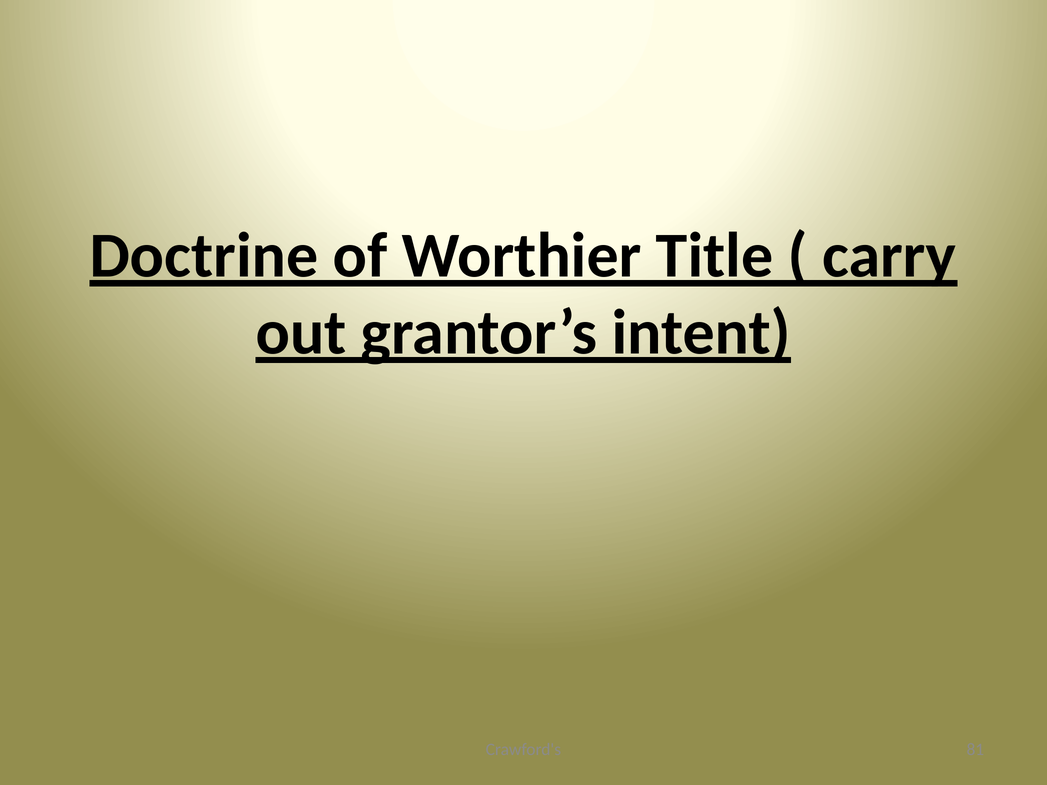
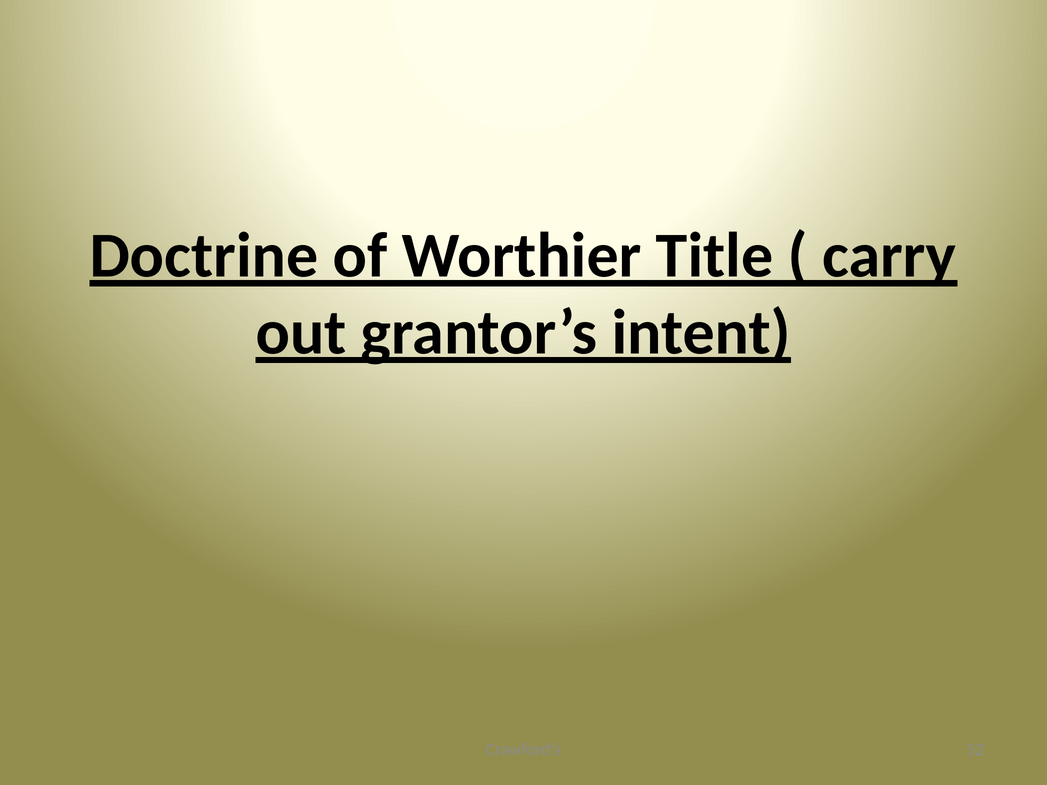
81: 81 -> 52
